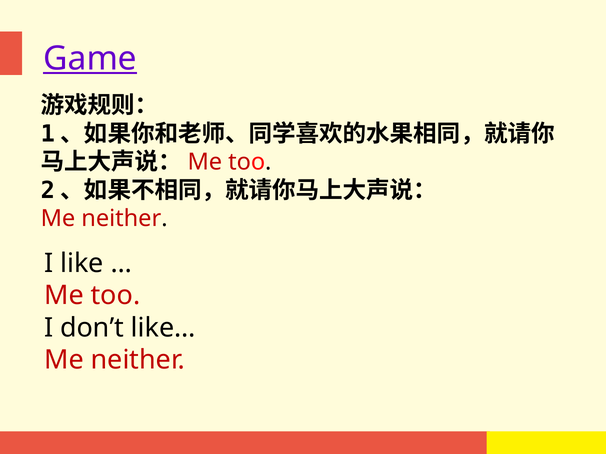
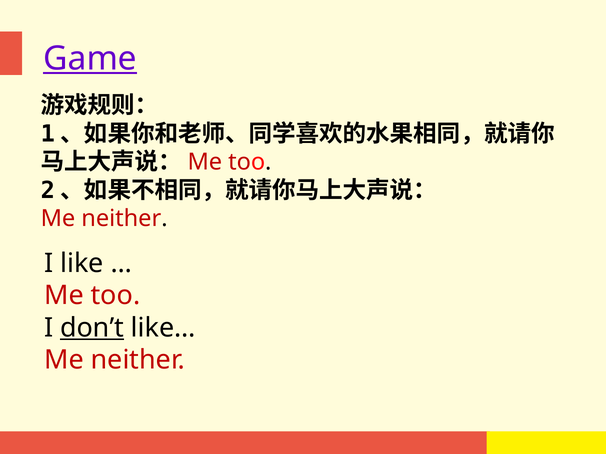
don’t underline: none -> present
